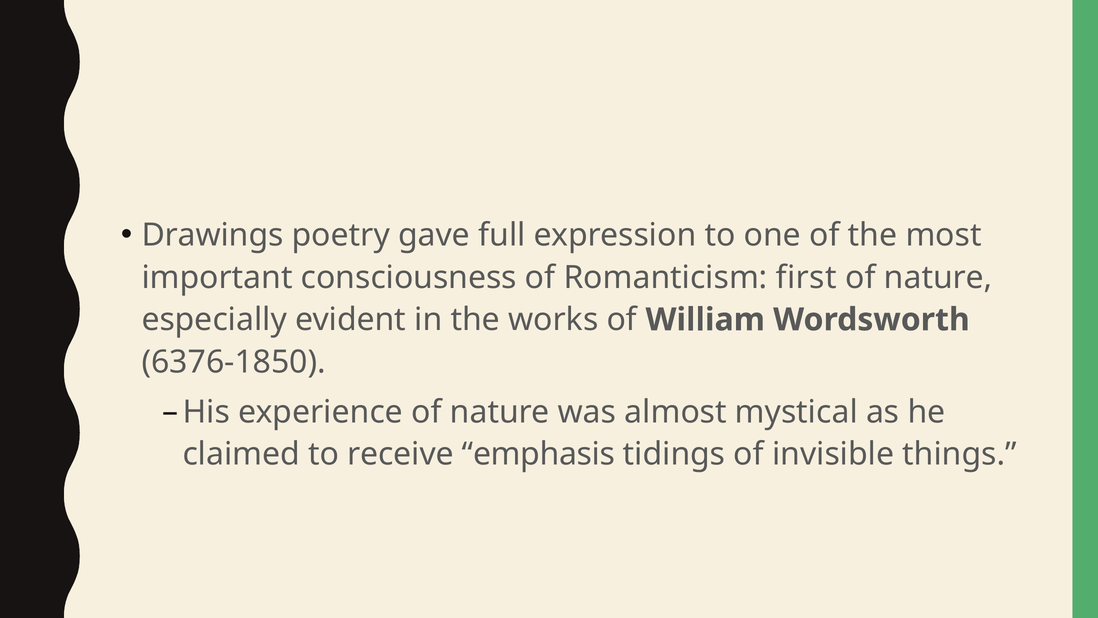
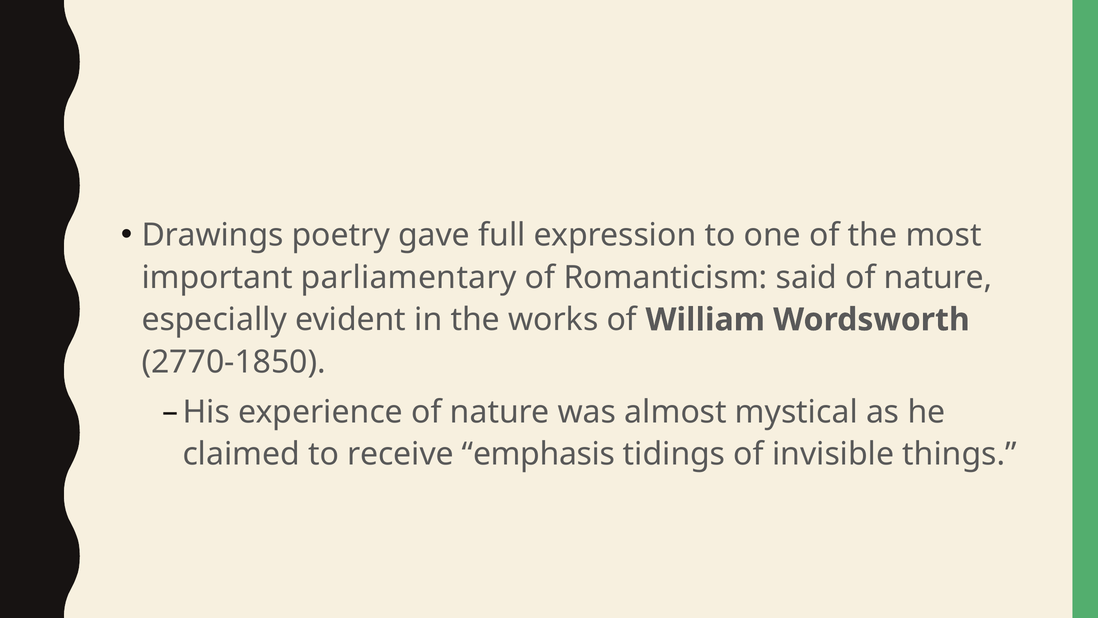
consciousness: consciousness -> parliamentary
first: first -> said
6376-1850: 6376-1850 -> 2770-1850
